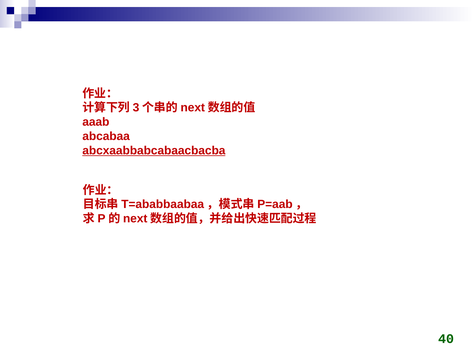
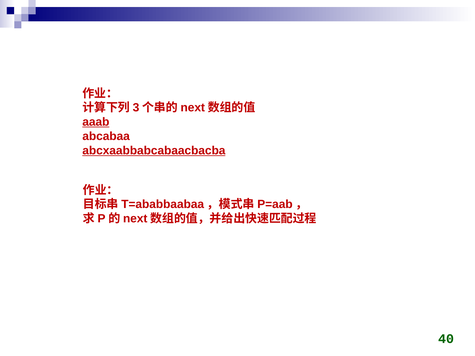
aaab underline: none -> present
